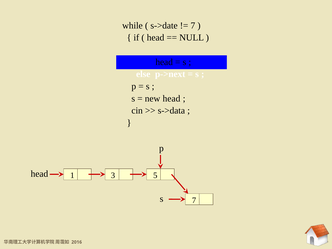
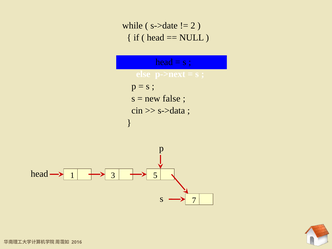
7 at (193, 26): 7 -> 2
new head: head -> false
